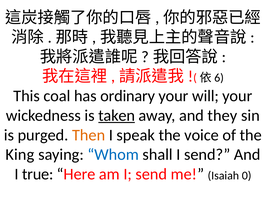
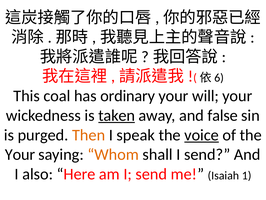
they: they -> false
voice underline: none -> present
King at (20, 154): King -> Your
Whom colour: blue -> orange
true: true -> also
0: 0 -> 1
